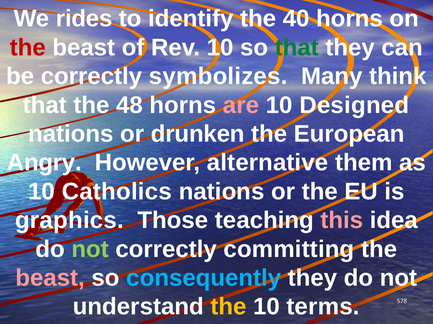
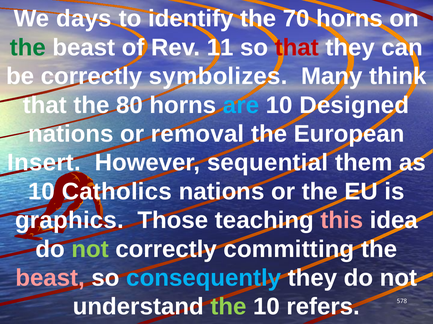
rides: rides -> days
40: 40 -> 70
the at (28, 48) colour: red -> green
Rev 10: 10 -> 11
that at (297, 48) colour: green -> red
48: 48 -> 80
are colour: pink -> light blue
drunken: drunken -> removal
Angry: Angry -> Insert
alternative: alternative -> sequential
the at (228, 307) colour: yellow -> light green
terms: terms -> refers
